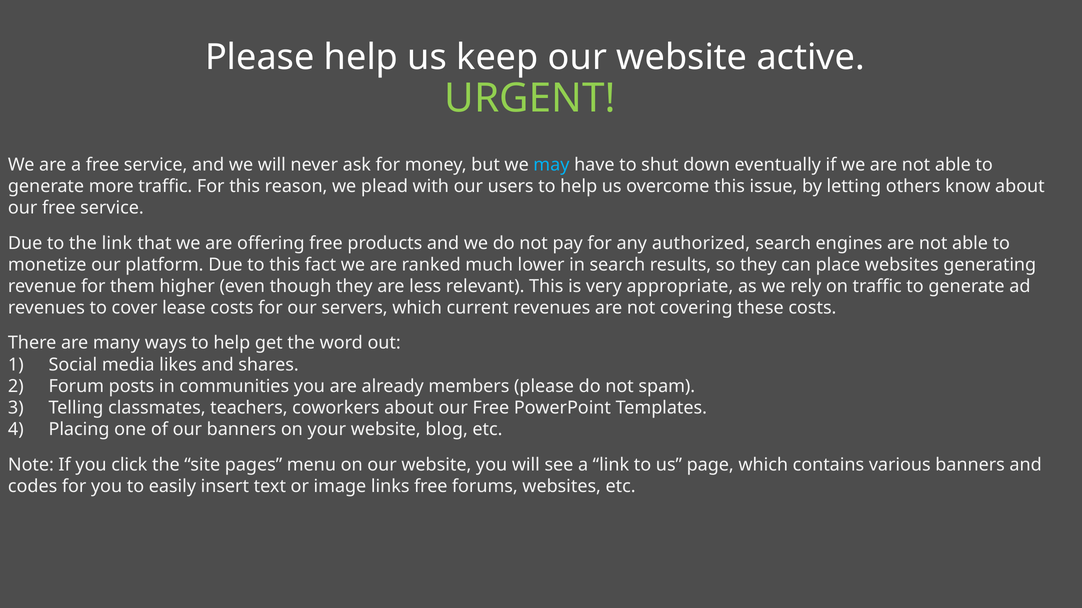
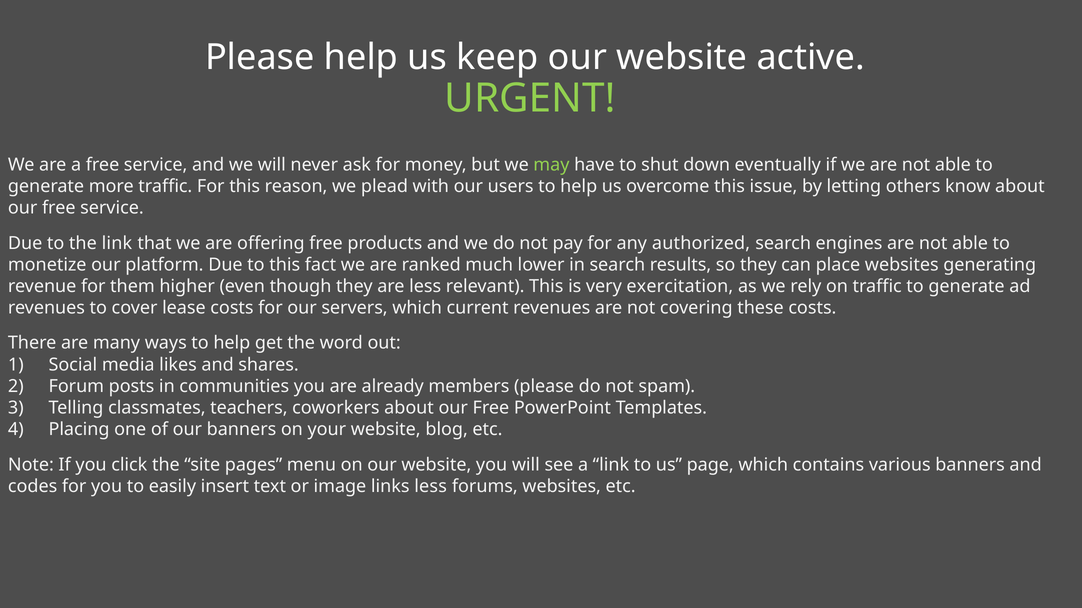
may colour: light blue -> light green
appropriate: appropriate -> exercitation
links free: free -> less
